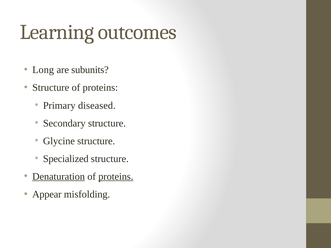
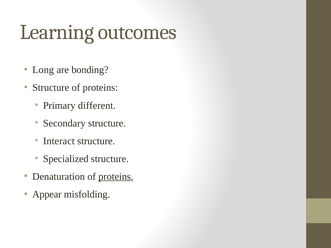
subunits: subunits -> bonding
diseased: diseased -> different
Glycine: Glycine -> Interact
Denaturation underline: present -> none
